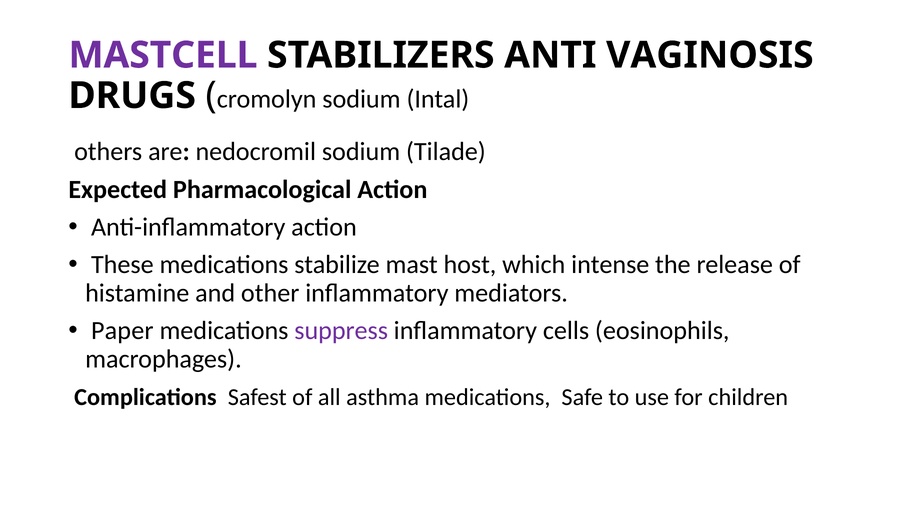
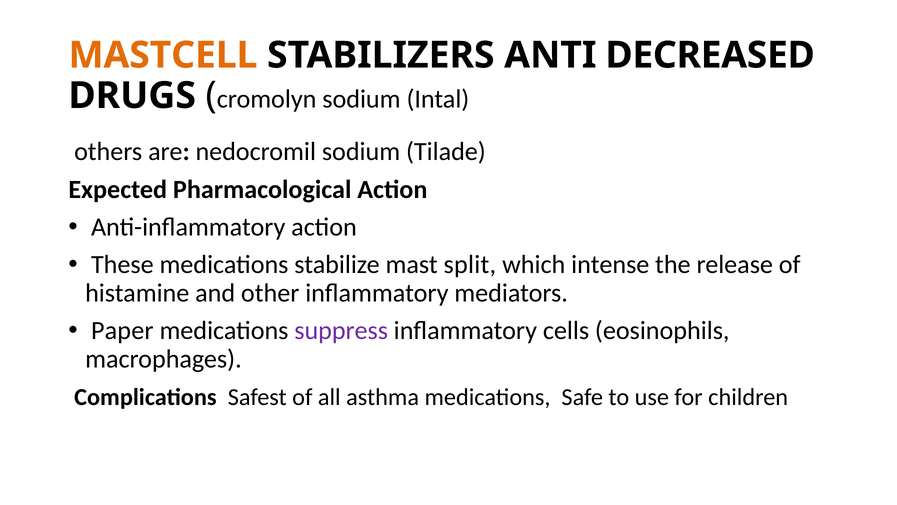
MASTCELL colour: purple -> orange
VAGINOSIS: VAGINOSIS -> DECREASED
host: host -> split
